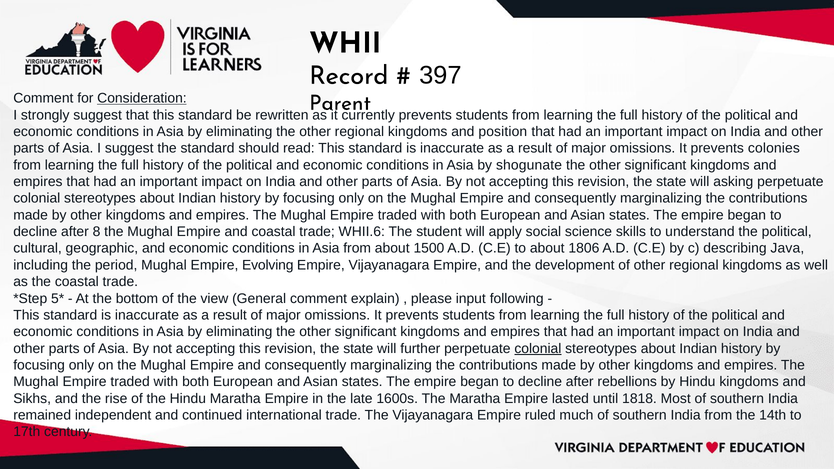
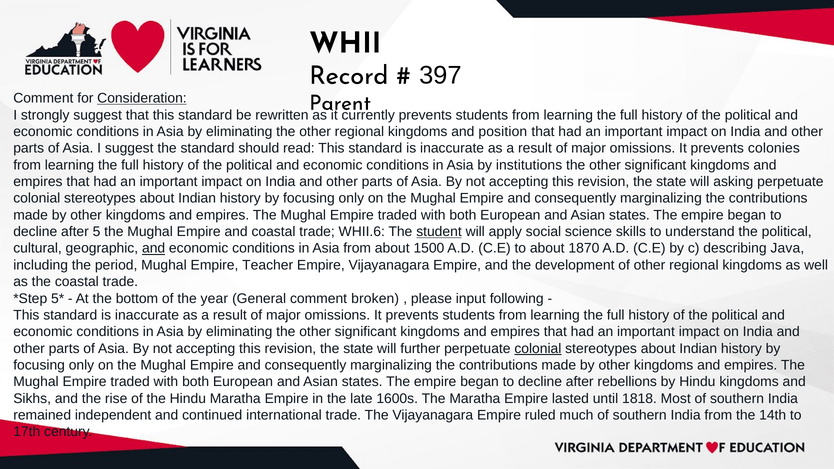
shogunate: shogunate -> institutions
8: 8 -> 5
student underline: none -> present
and at (154, 248) underline: none -> present
1806: 1806 -> 1870
Evolving: Evolving -> Teacher
view: view -> year
explain: explain -> broken
